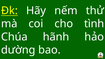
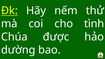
hãnh: hãnh -> được
